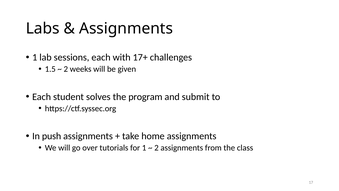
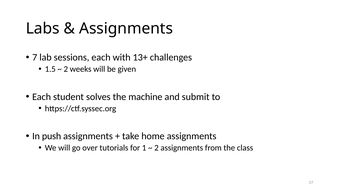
1 at (35, 57): 1 -> 7
17+: 17+ -> 13+
program: program -> machine
